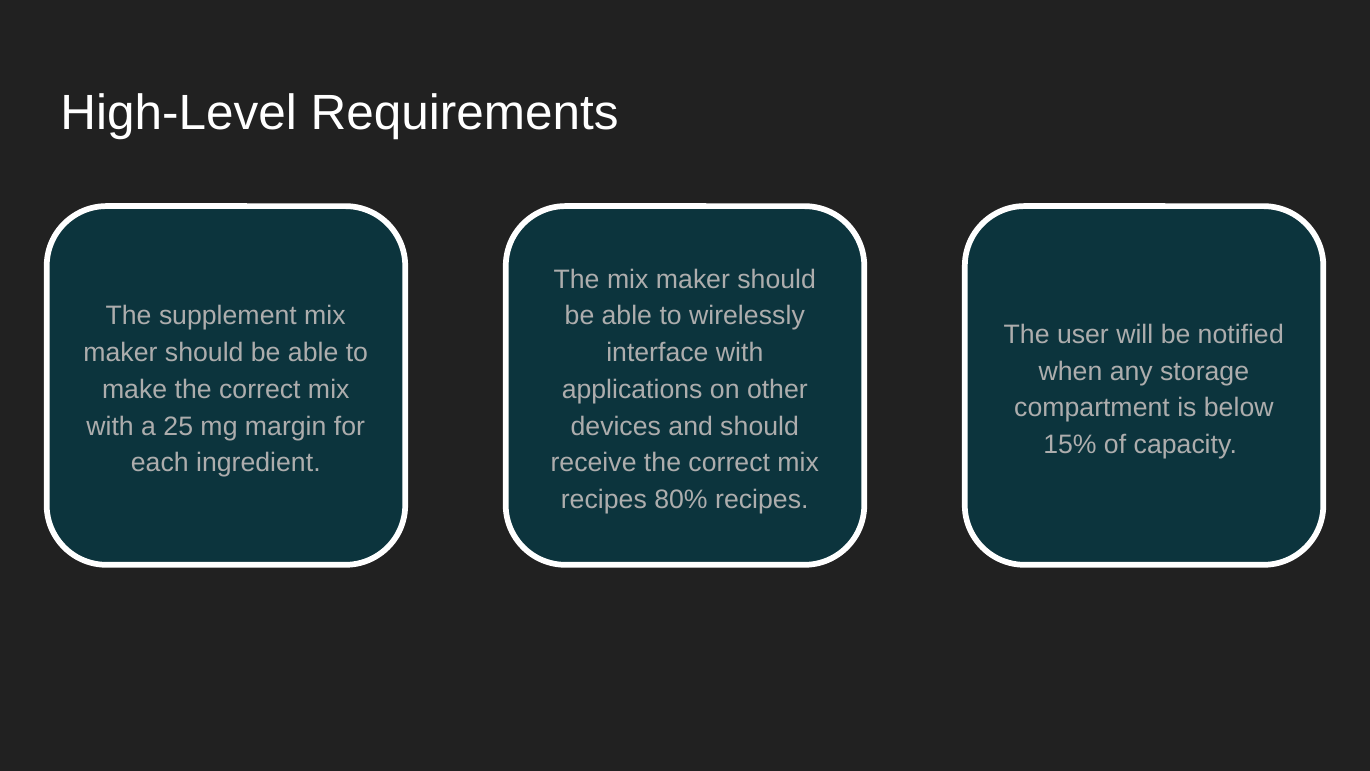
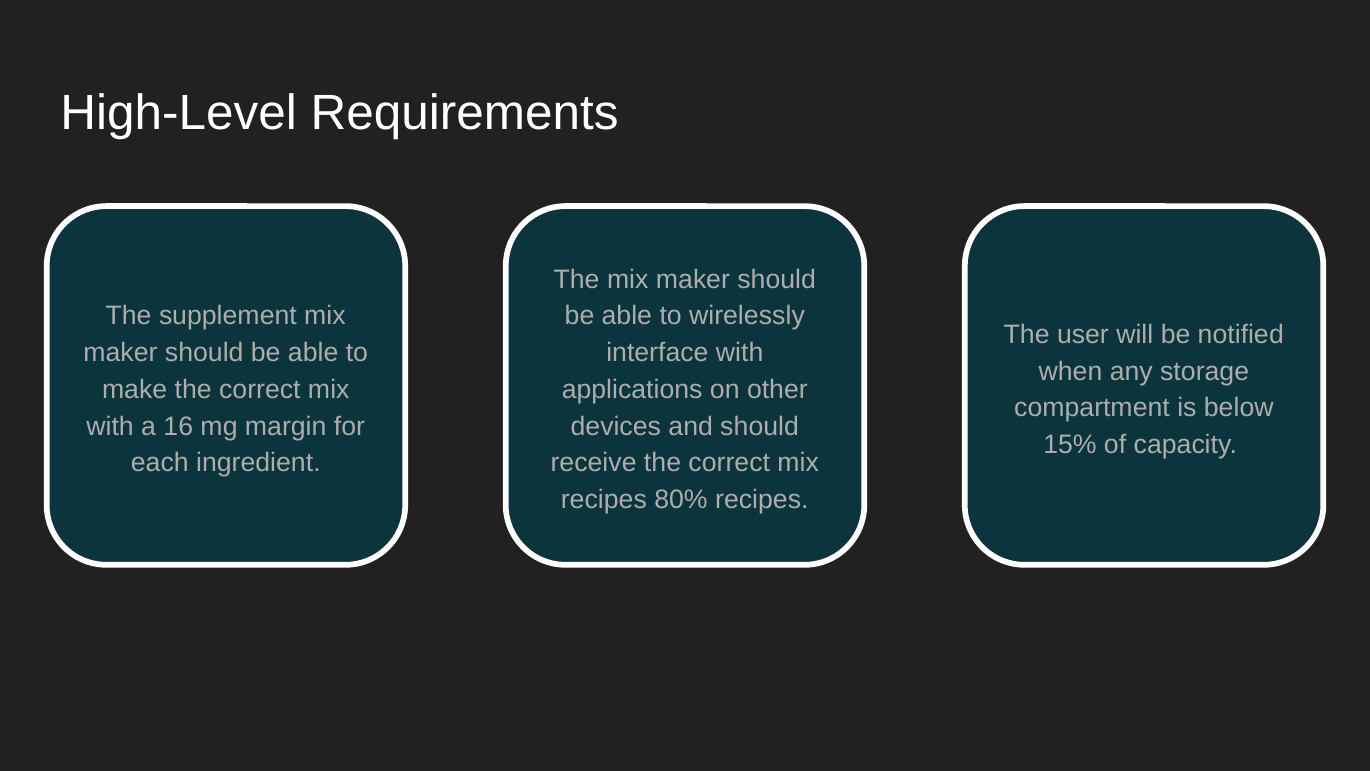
25: 25 -> 16
